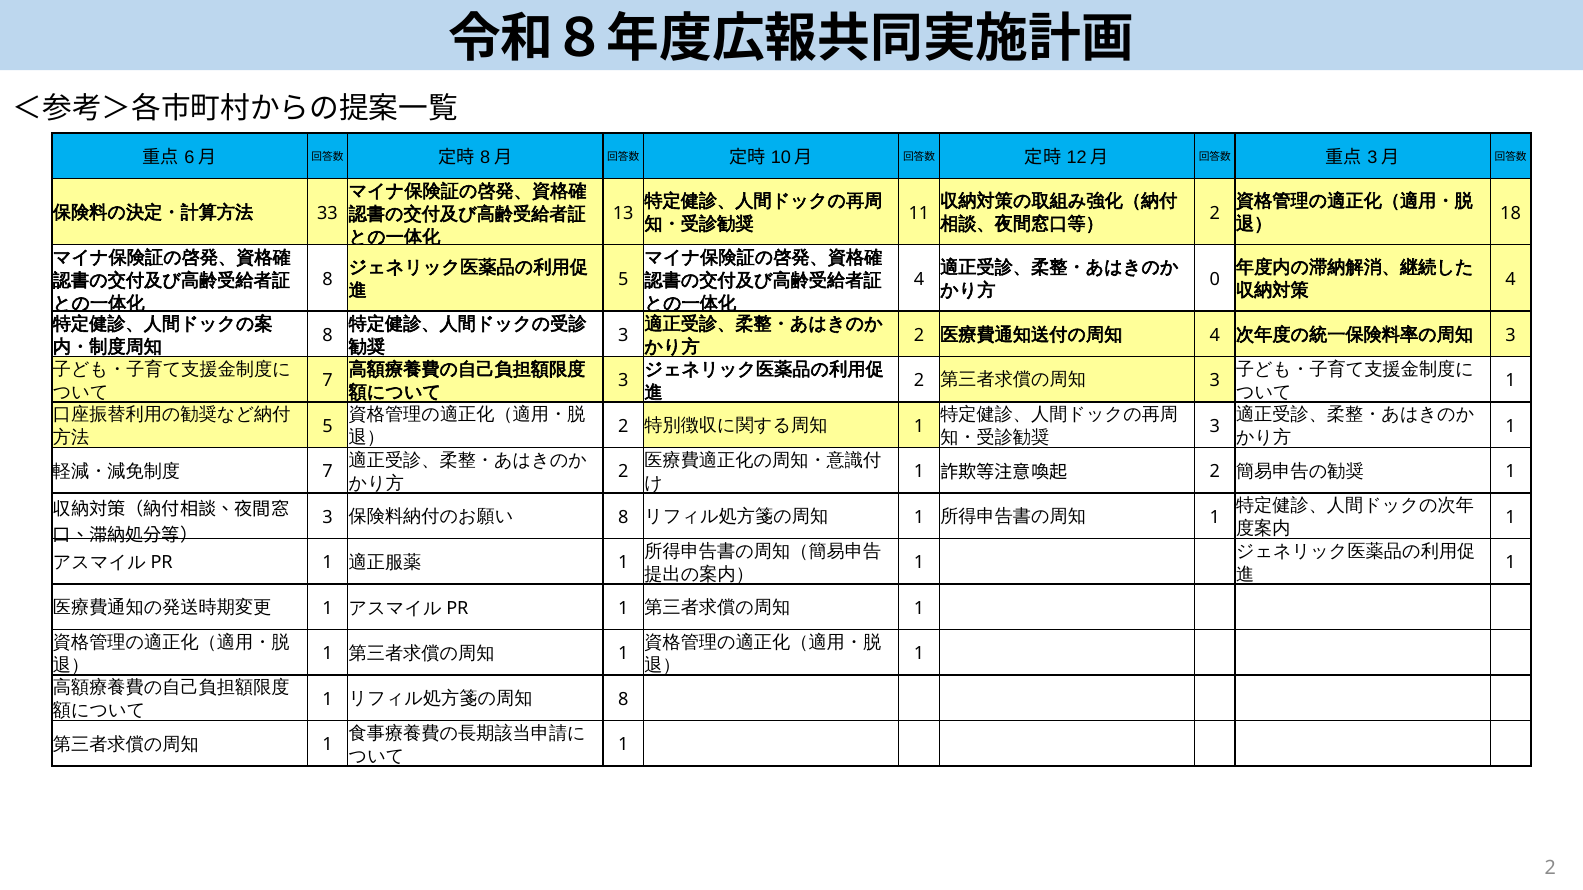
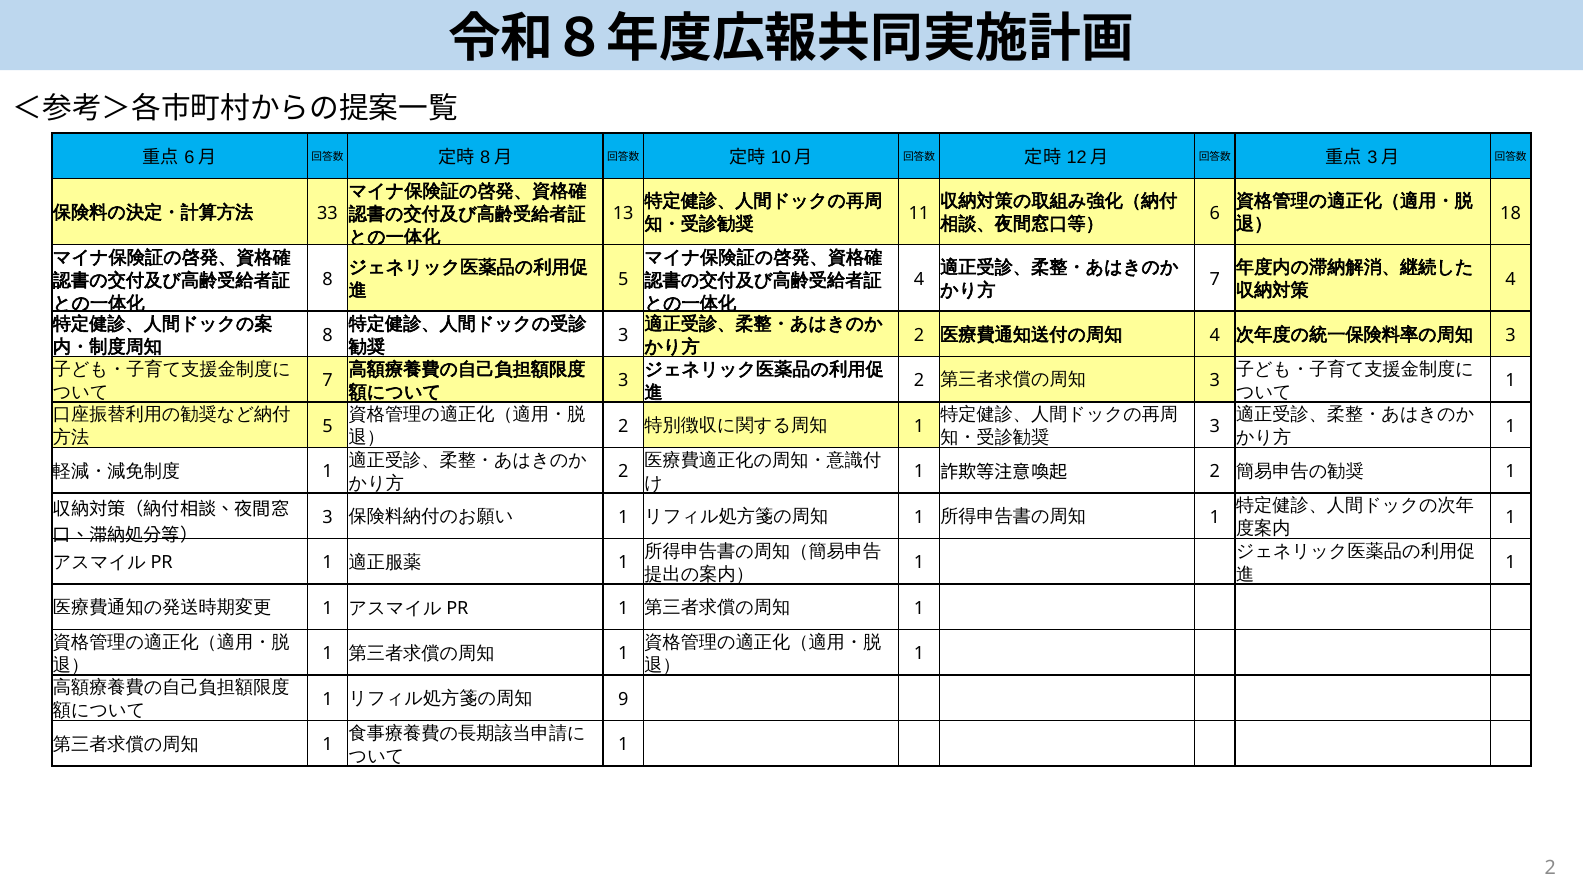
2 at (1215, 213): 2 -> 6
0 at (1215, 280): 0 -> 7
7 at (328, 472): 7 -> 1
8 at (623, 518): 8 -> 1
8 at (623, 700): 8 -> 9
